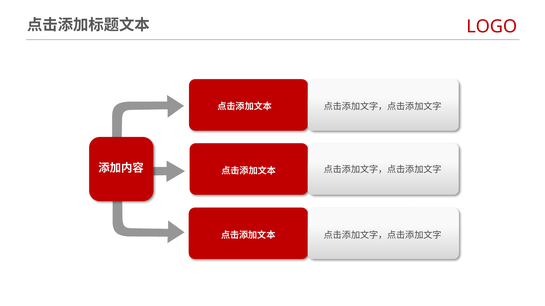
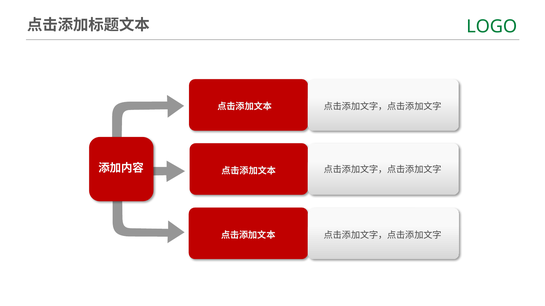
LOGO colour: red -> green
